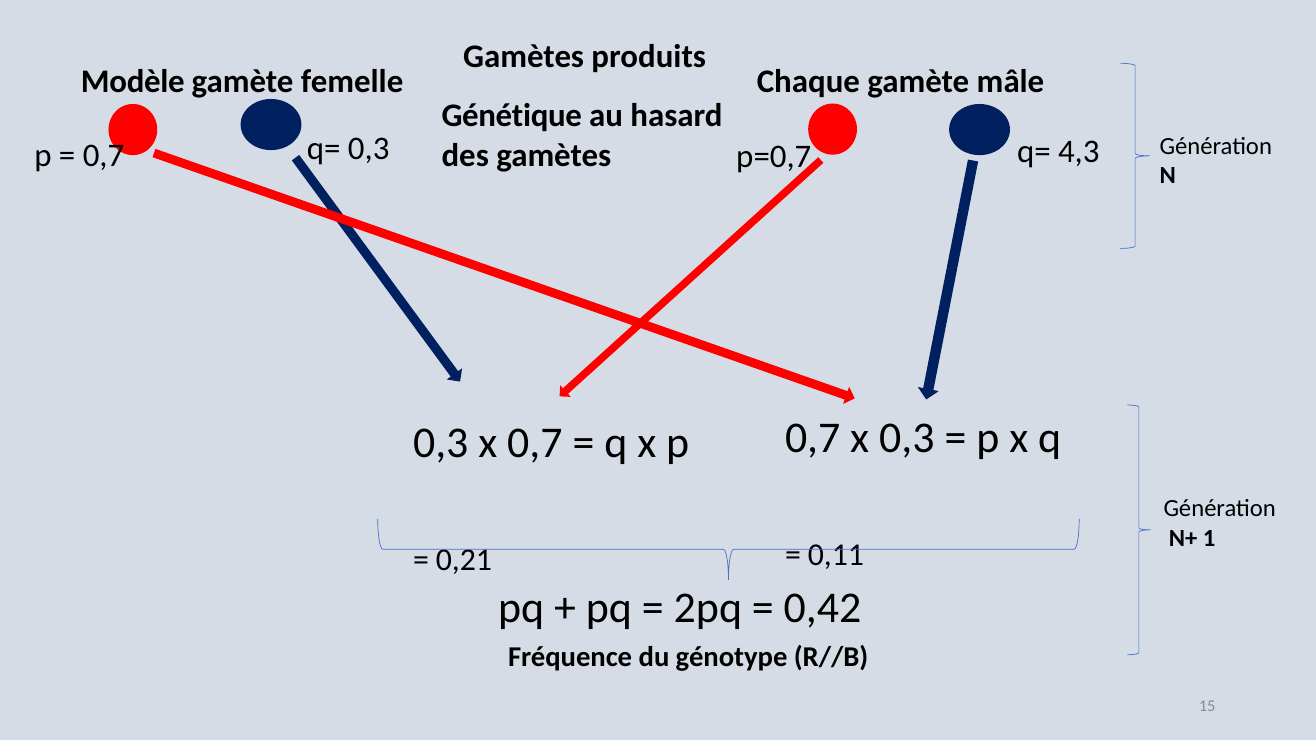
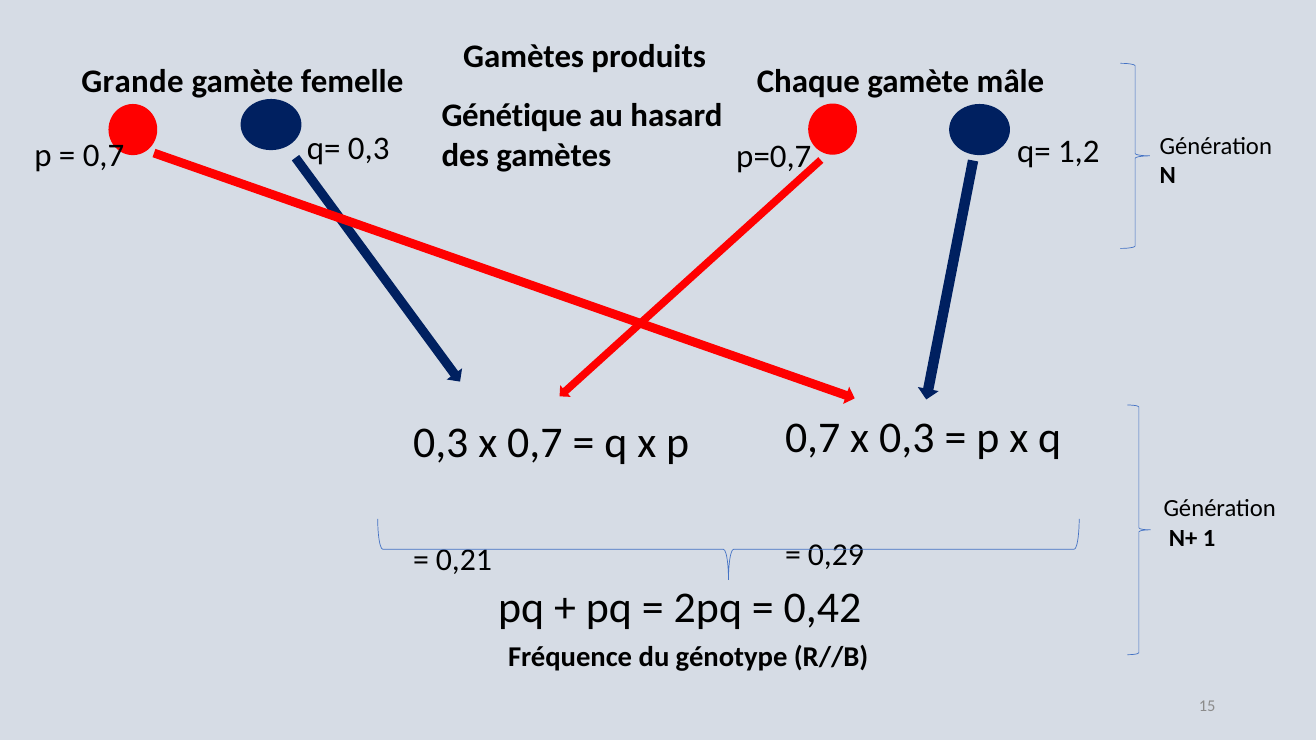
Modèle: Modèle -> Grande
4,3: 4,3 -> 1,2
0,11: 0,11 -> 0,29
